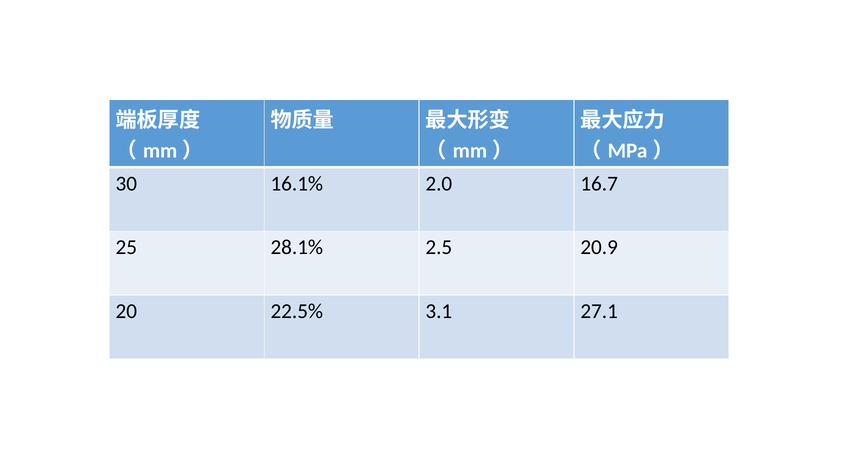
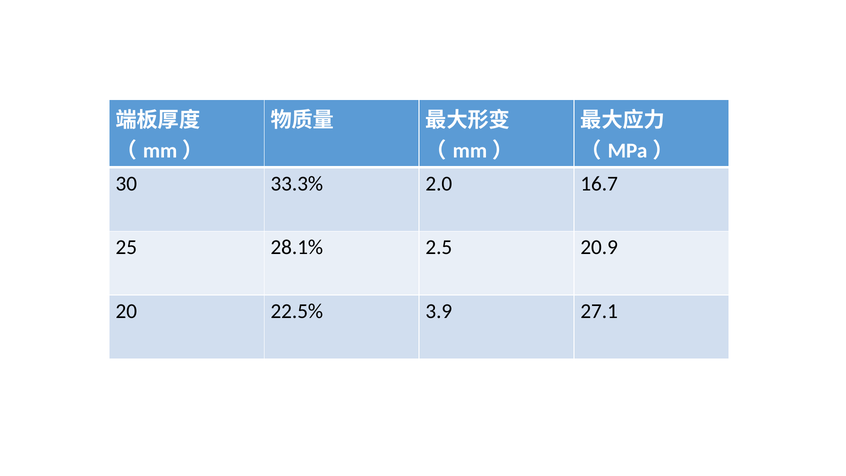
16.1%: 16.1% -> 33.3%
3.1: 3.1 -> 3.9
